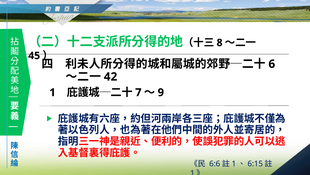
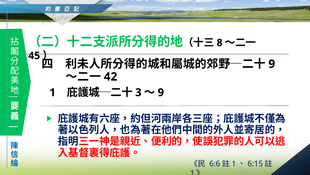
6 at (272, 64): 6 -> 9
7: 7 -> 3
